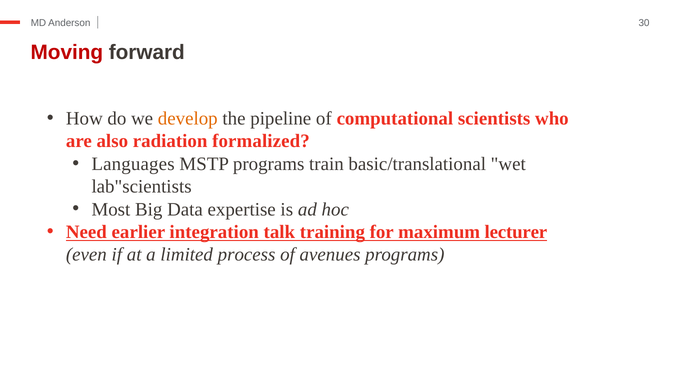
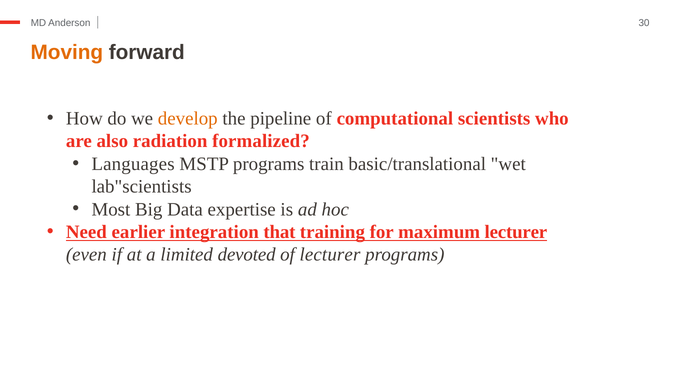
Moving colour: red -> orange
talk: talk -> that
process: process -> devoted
of avenues: avenues -> lecturer
